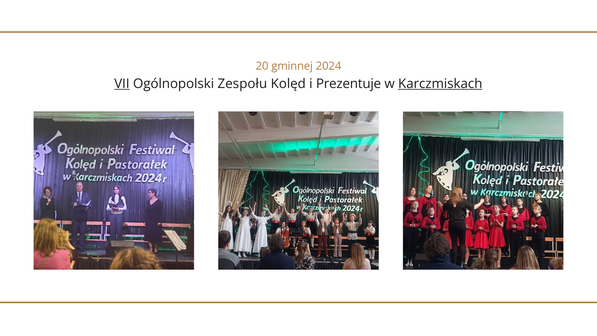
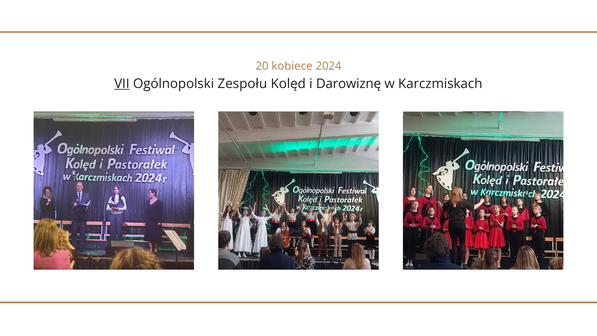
gminnej: gminnej -> kobiece
Prezentuje: Prezentuje -> Darowiznę
Karczmiskach underline: present -> none
